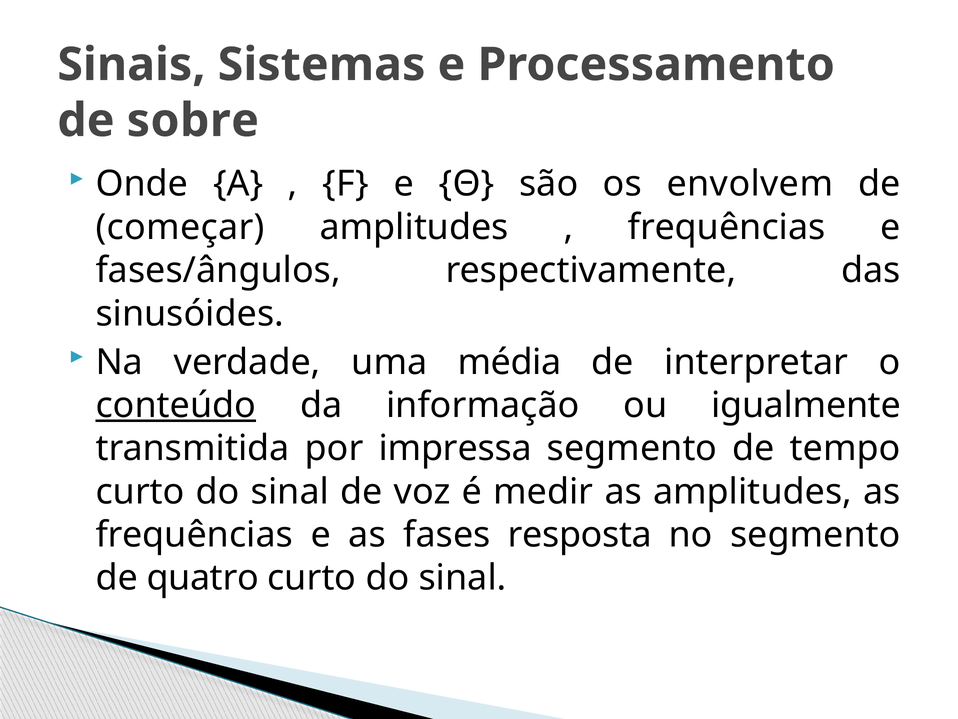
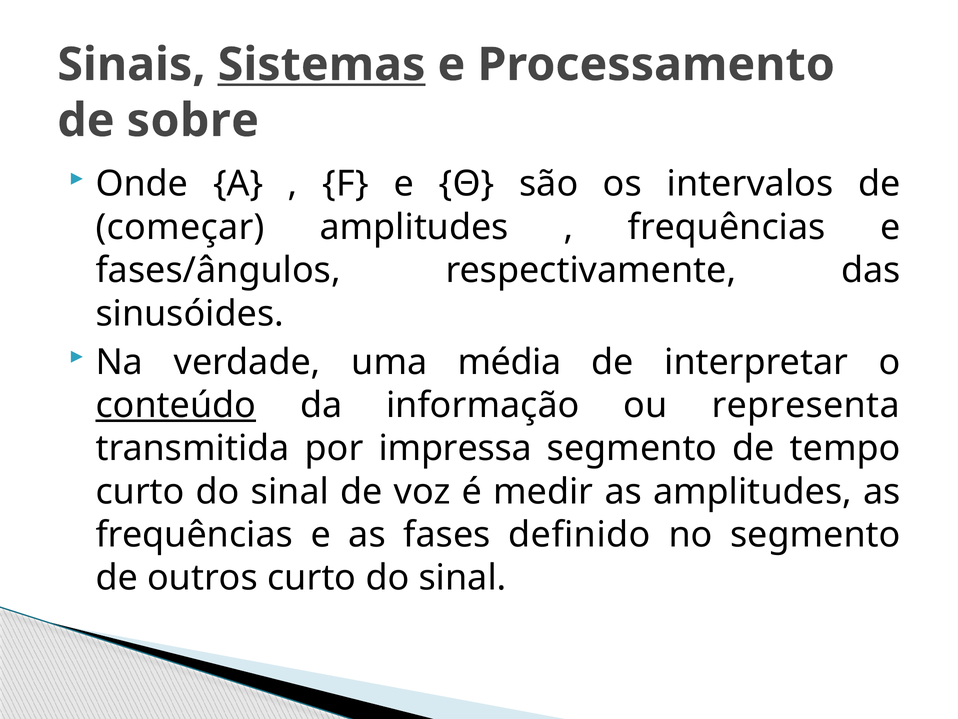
Sistemas underline: none -> present
envolvem: envolvem -> intervalos
igualmente: igualmente -> representa
resposta: resposta -> definido
quatro: quatro -> outros
